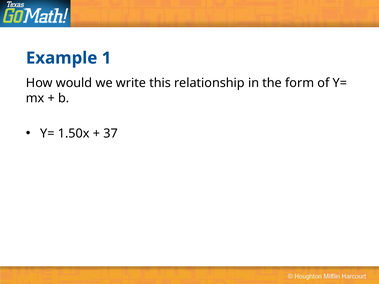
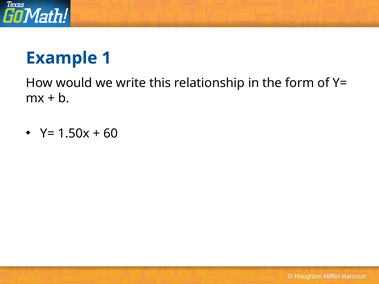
37: 37 -> 60
